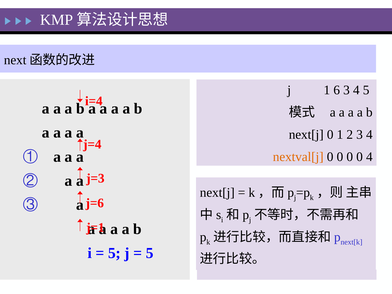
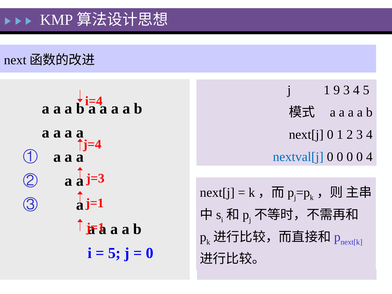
6: 6 -> 9
nextval[j colour: orange -> blue
j=6 at (95, 203): j=6 -> j=1
5 at (150, 253): 5 -> 0
